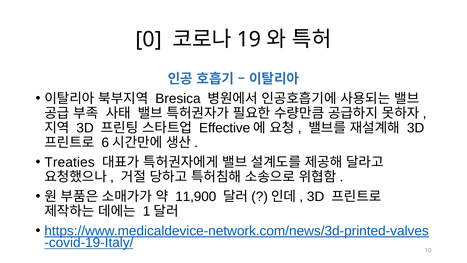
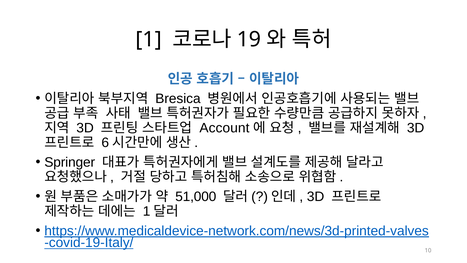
0 at (149, 39): 0 -> 1
Effective: Effective -> Account
Treaties: Treaties -> Springer
11,900: 11,900 -> 51,000
